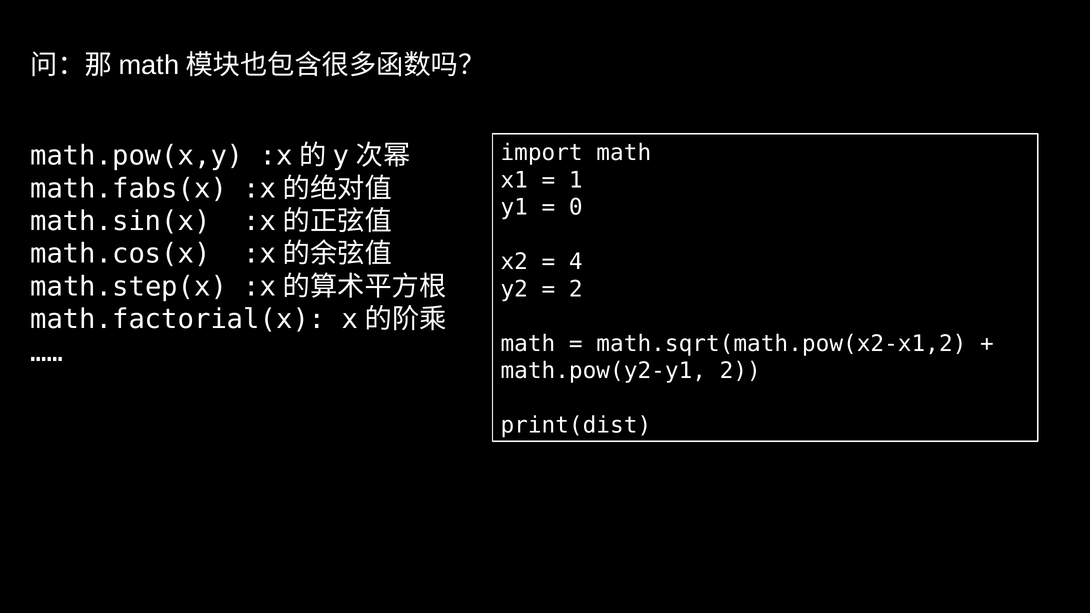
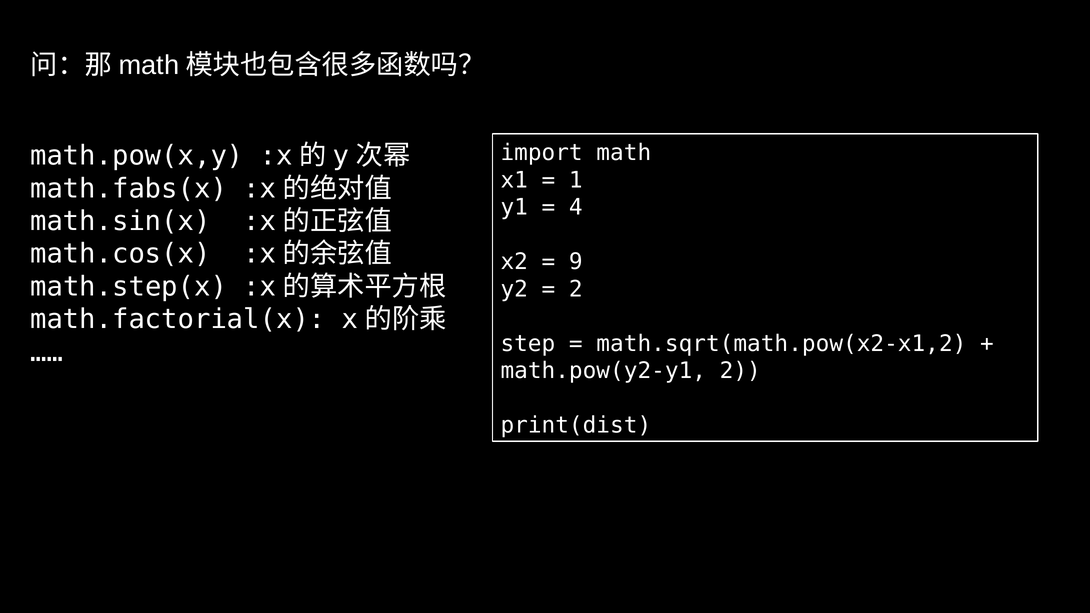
0: 0 -> 4
4: 4 -> 9
math at (528, 344): math -> step
